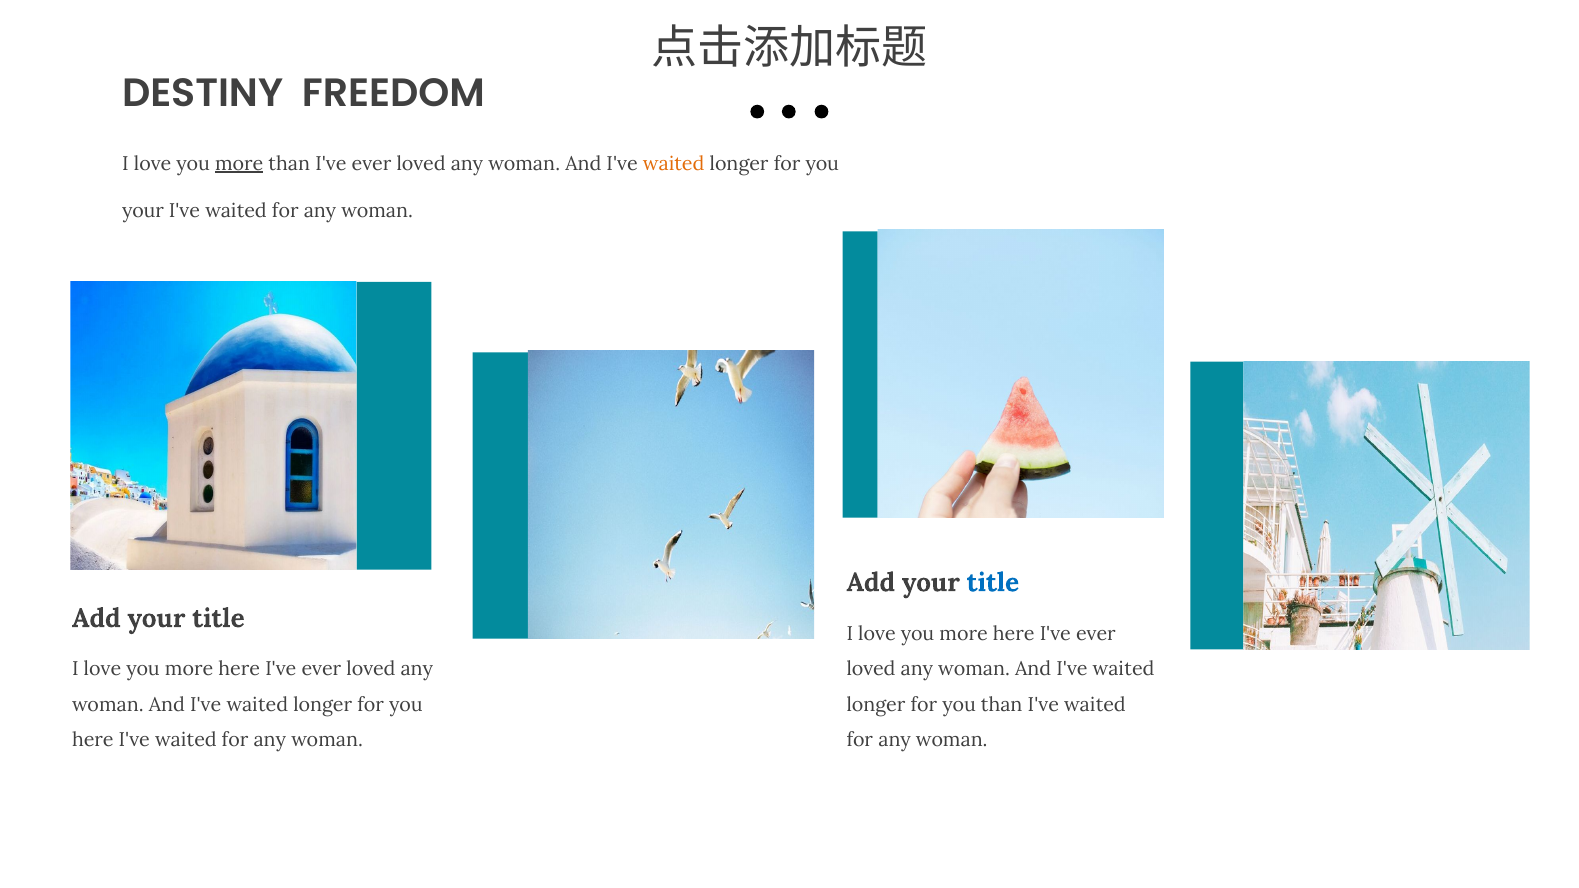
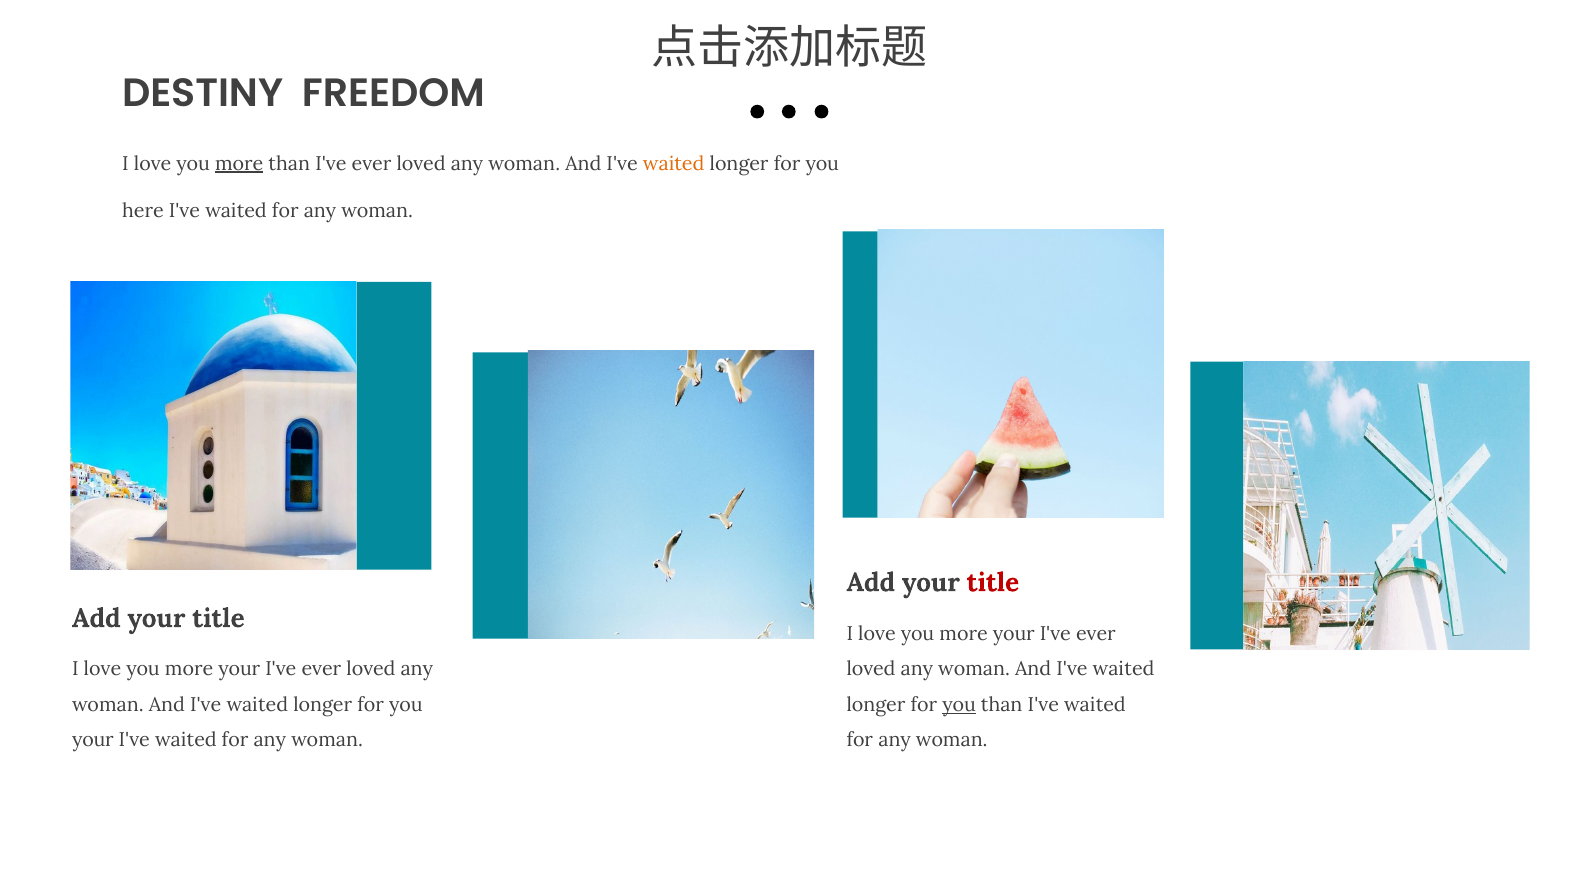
your at (143, 211): your -> here
title at (993, 583) colour: blue -> red
here at (1014, 634): here -> your
here at (239, 670): here -> your
you at (959, 705) underline: none -> present
here at (93, 741): here -> your
